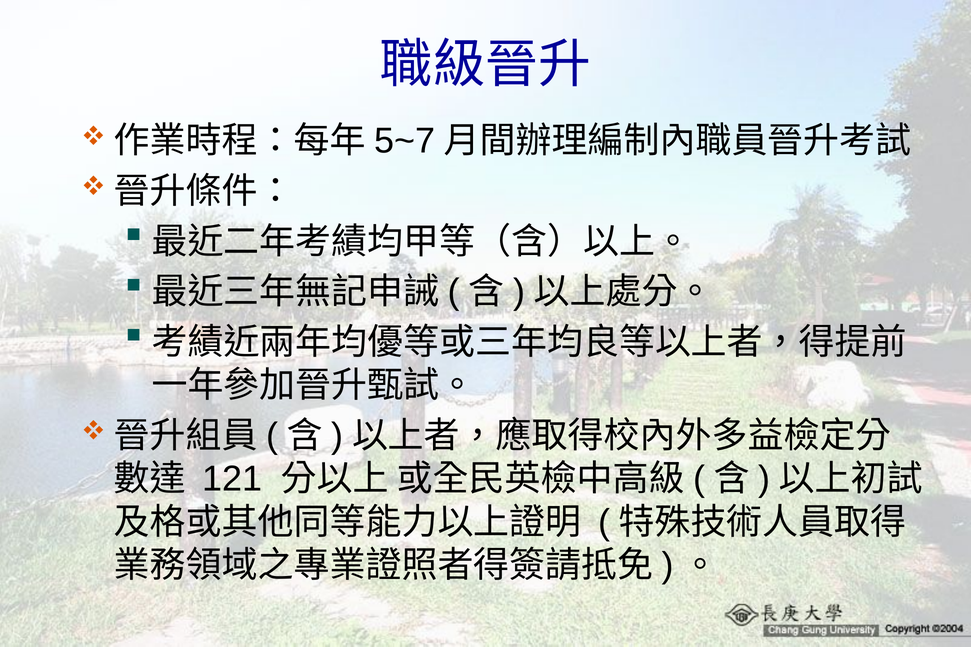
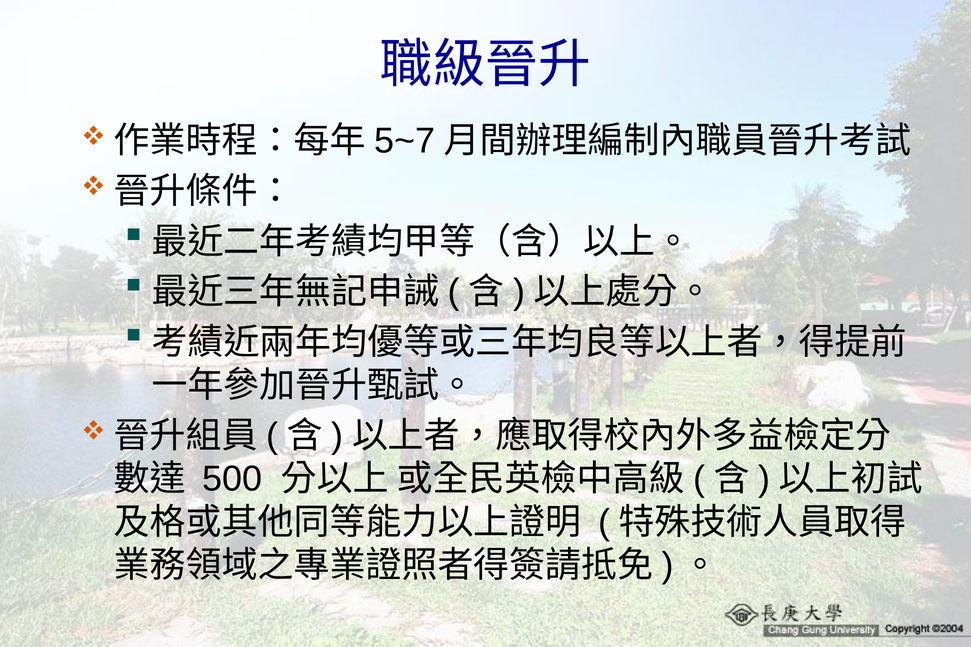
121: 121 -> 500
